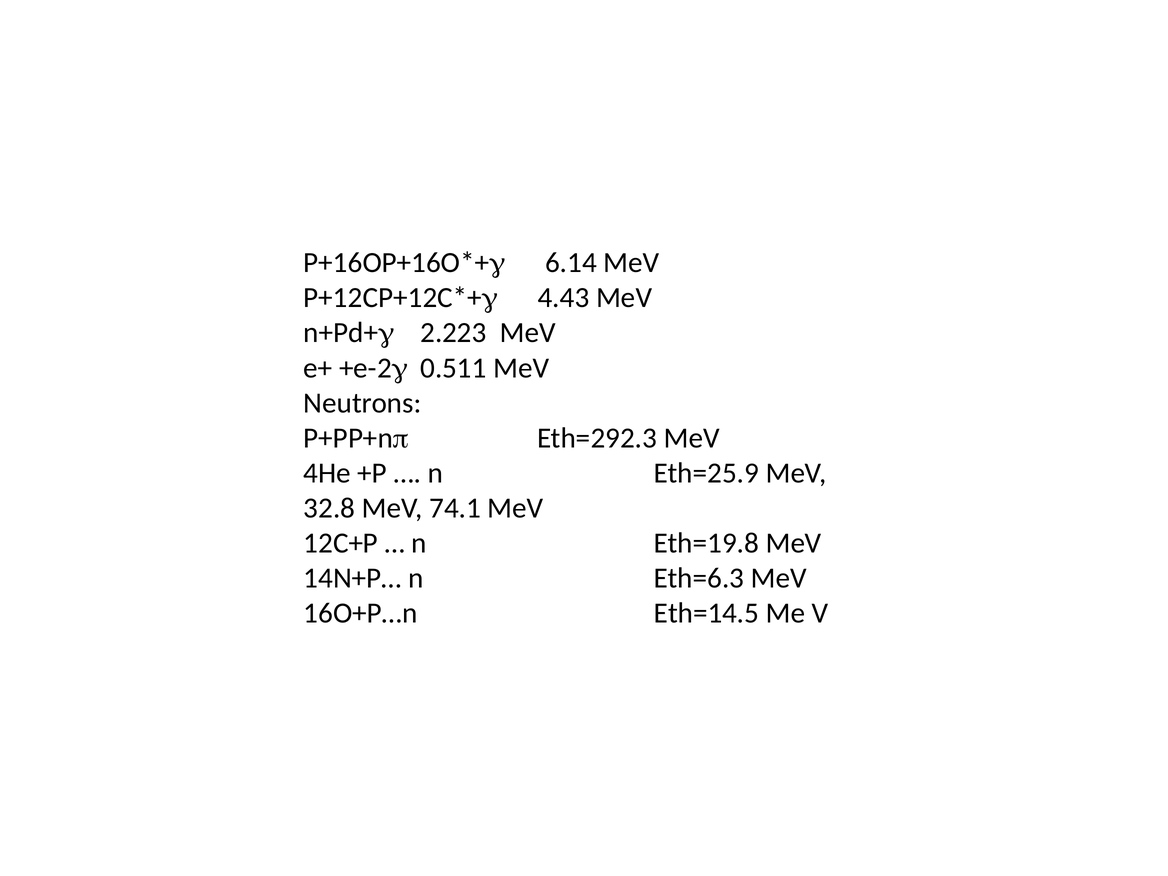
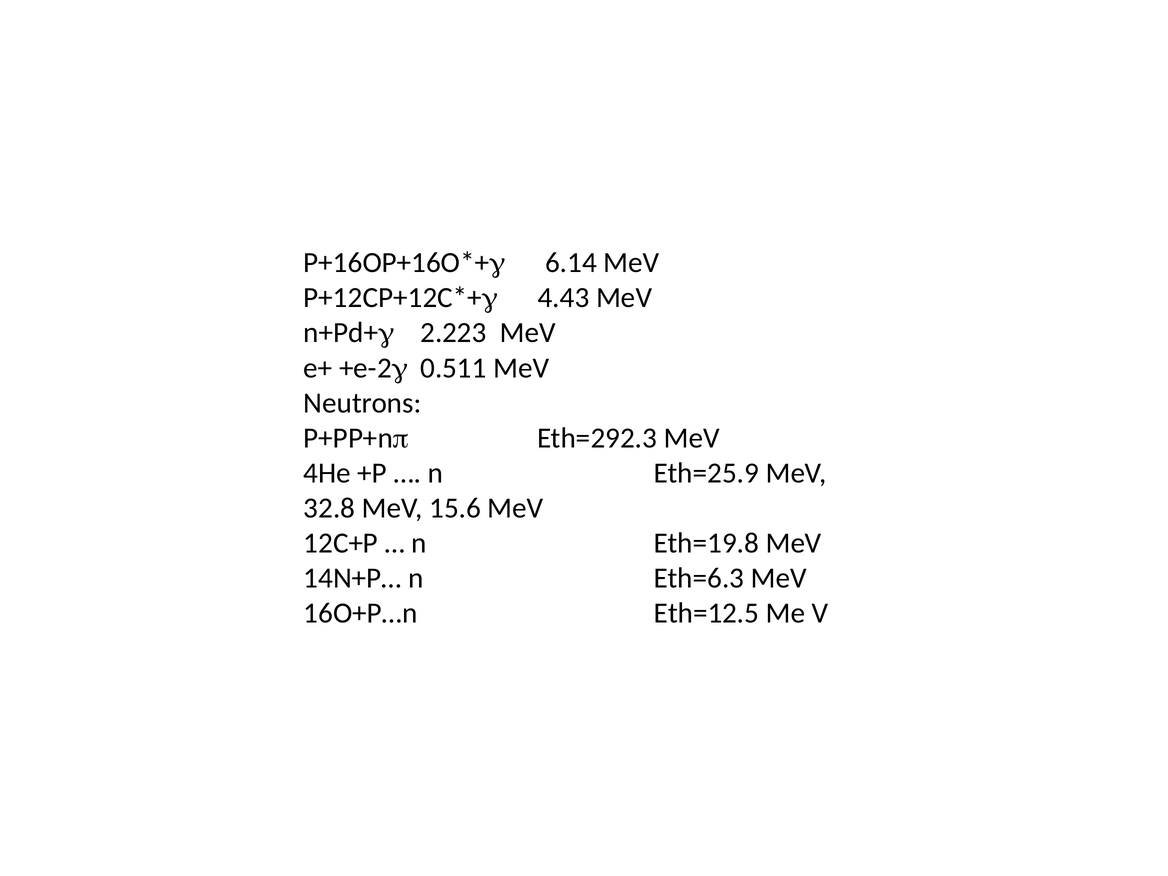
74.1: 74.1 -> 15.6
Eth=14.5: Eth=14.5 -> Eth=12.5
